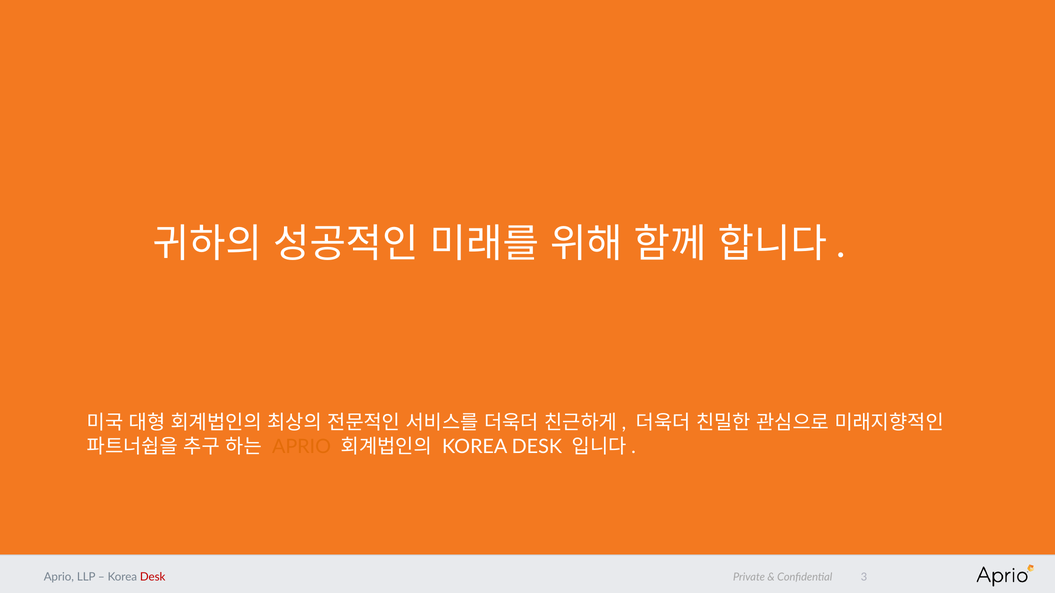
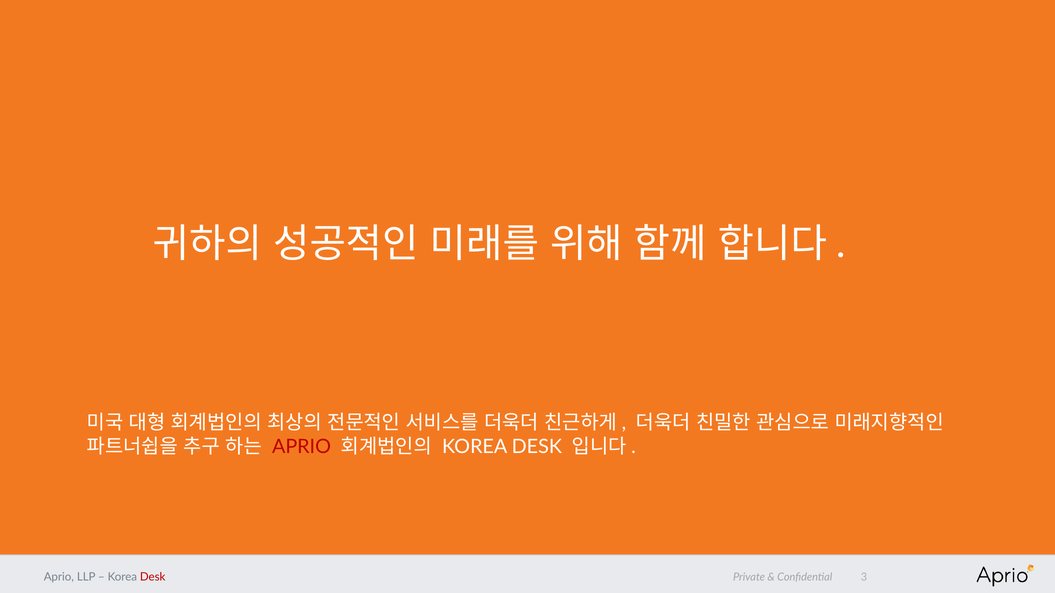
APRIO at (301, 447) colour: orange -> red
